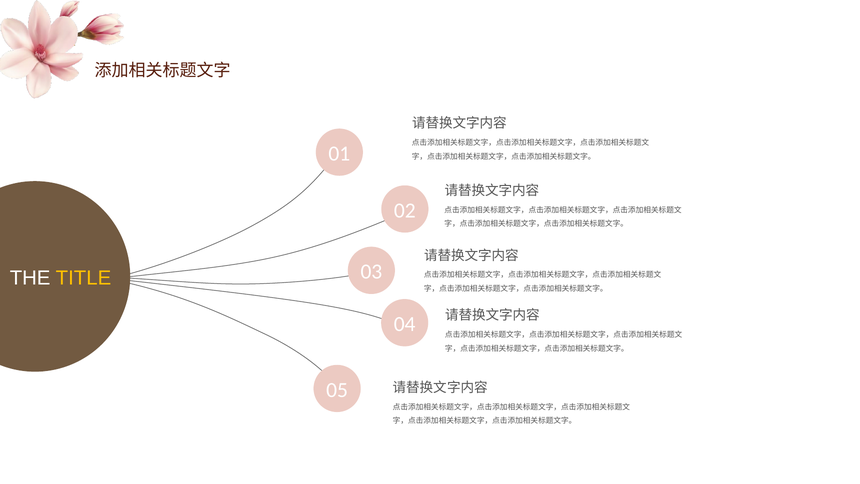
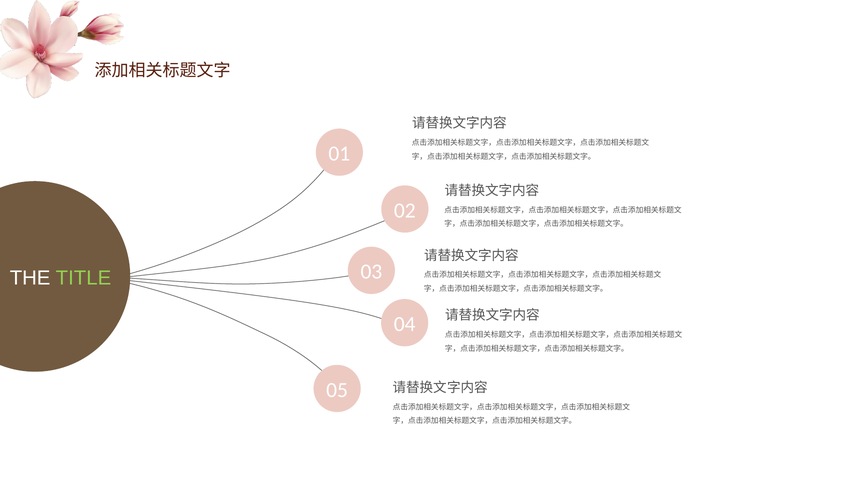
TITLE colour: yellow -> light green
